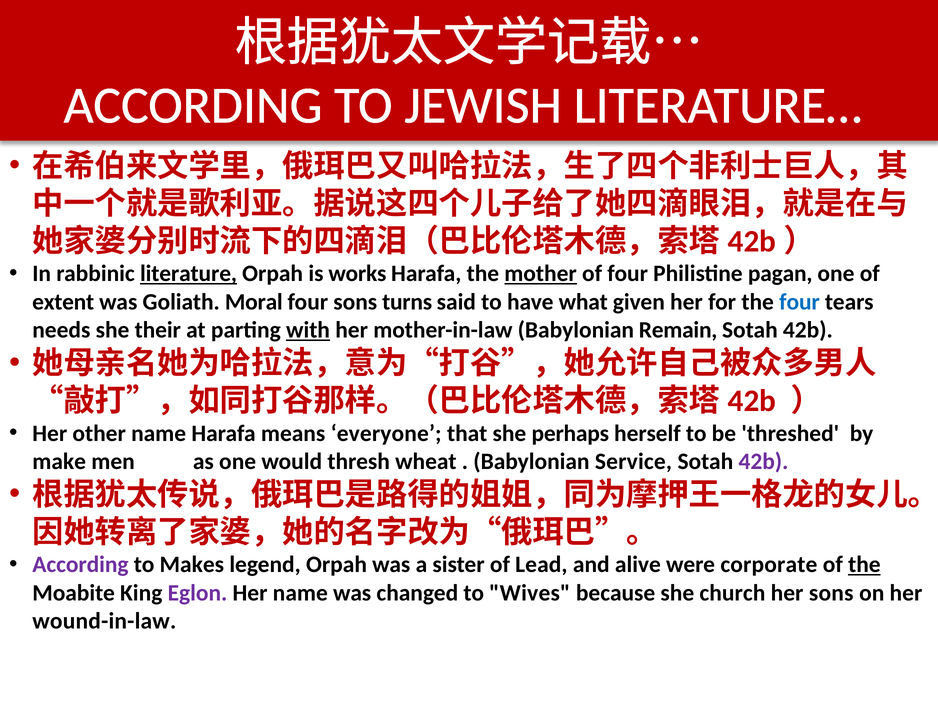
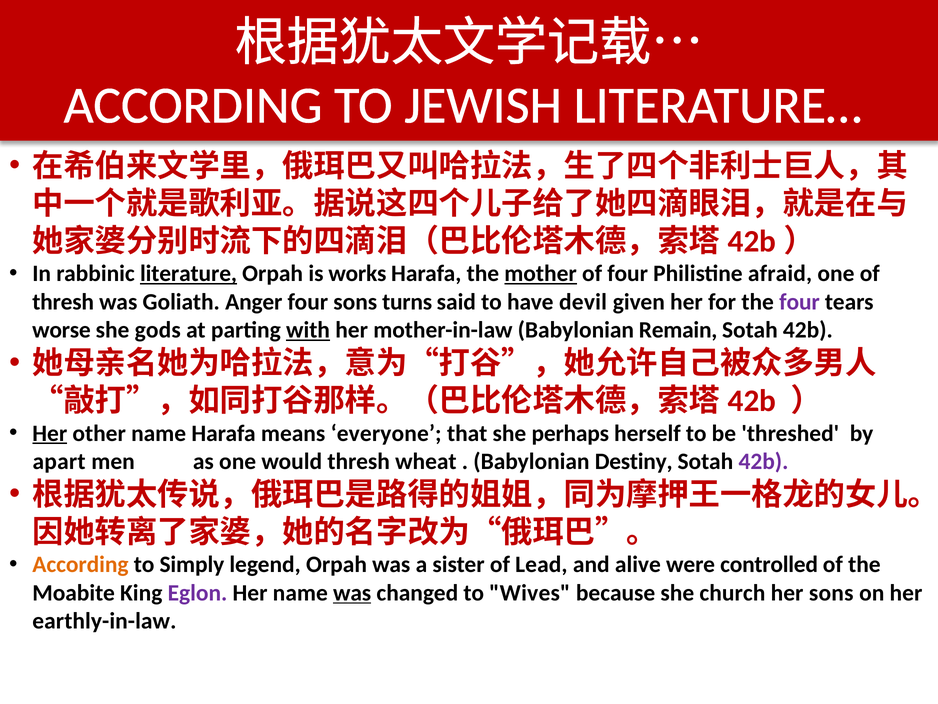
pagan: pagan -> afraid
extent at (63, 302): extent -> thresh
Moral: Moral -> Anger
what: what -> devil
four at (800, 302) colour: blue -> purple
needs: needs -> worse
their: their -> gods
Her at (50, 433) underline: none -> present
make: make -> apart
Service: Service -> Destiny
According at (80, 564) colour: purple -> orange
Makes: Makes -> Simply
corporate: corporate -> controlled
the at (864, 564) underline: present -> none
was at (352, 592) underline: none -> present
wound-in-law: wound-in-law -> earthly-in-law
